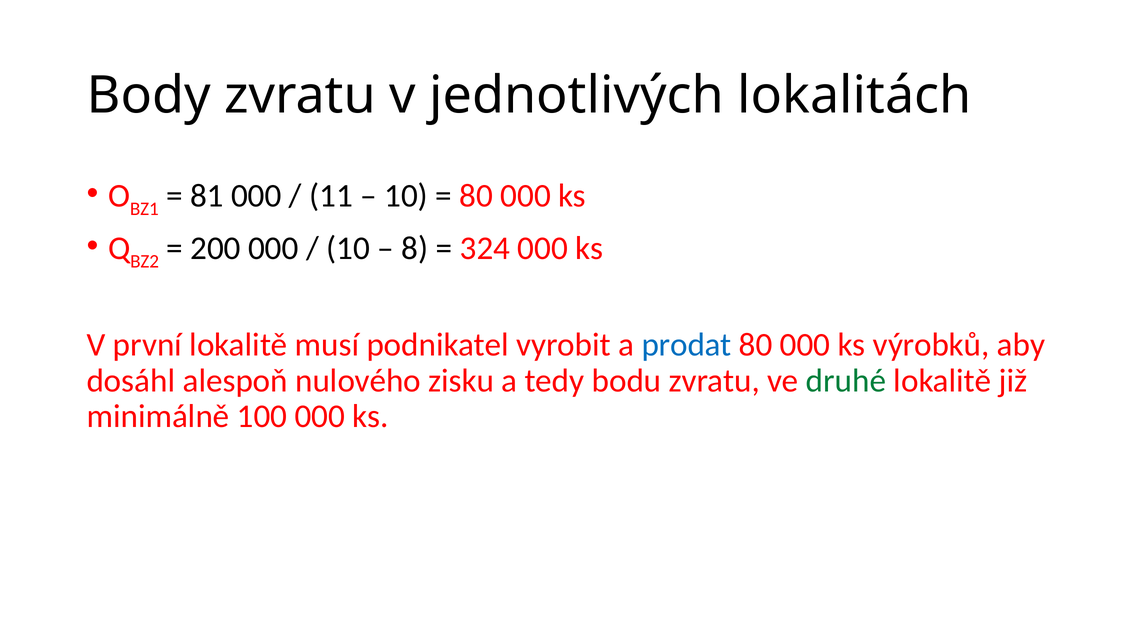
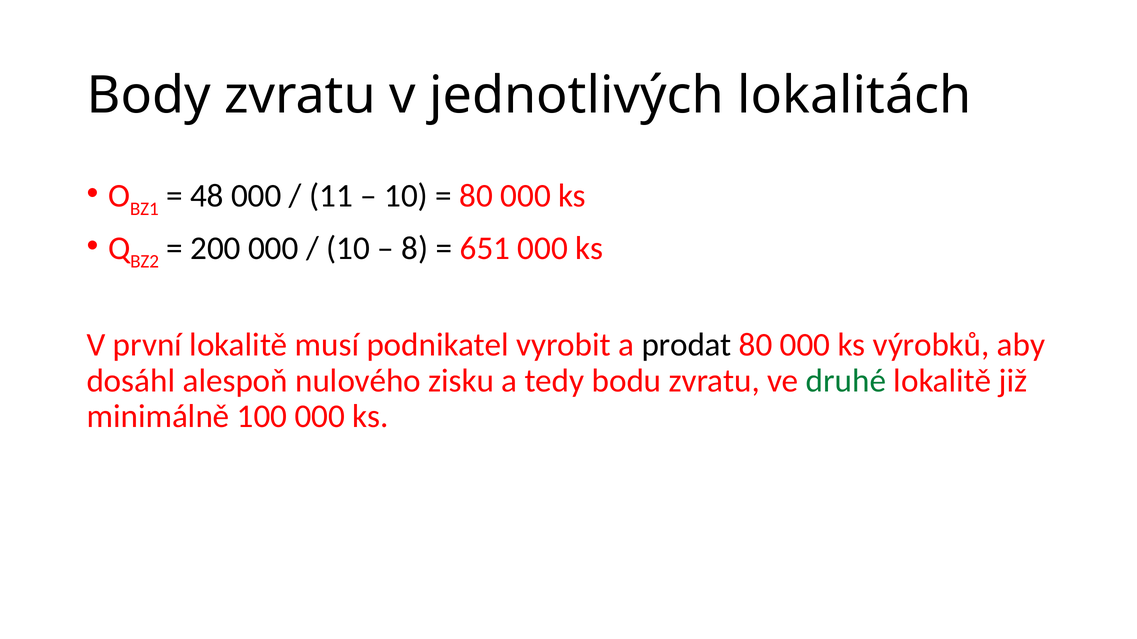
81: 81 -> 48
324: 324 -> 651
prodat colour: blue -> black
